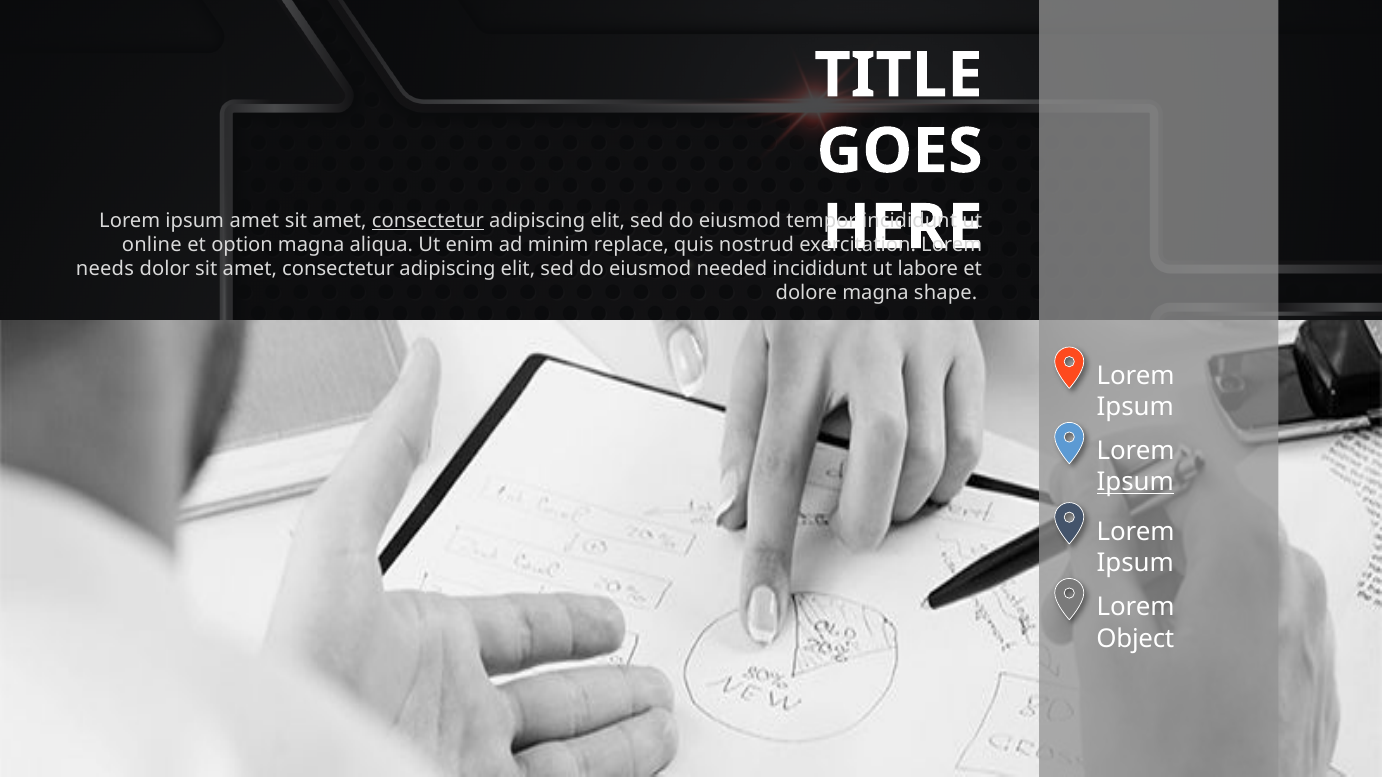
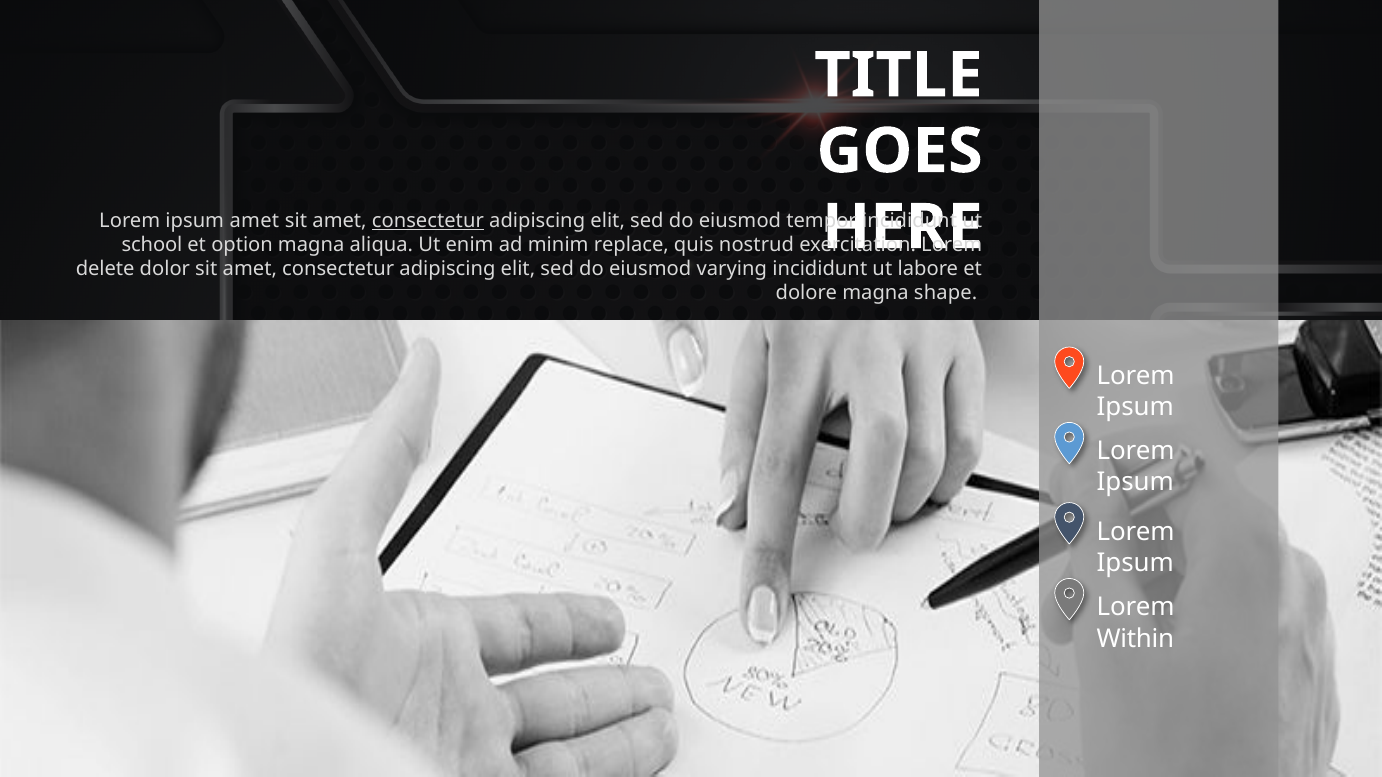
online: online -> school
needs: needs -> delete
needed: needed -> varying
Ipsum at (1135, 483) underline: present -> none
Object: Object -> Within
